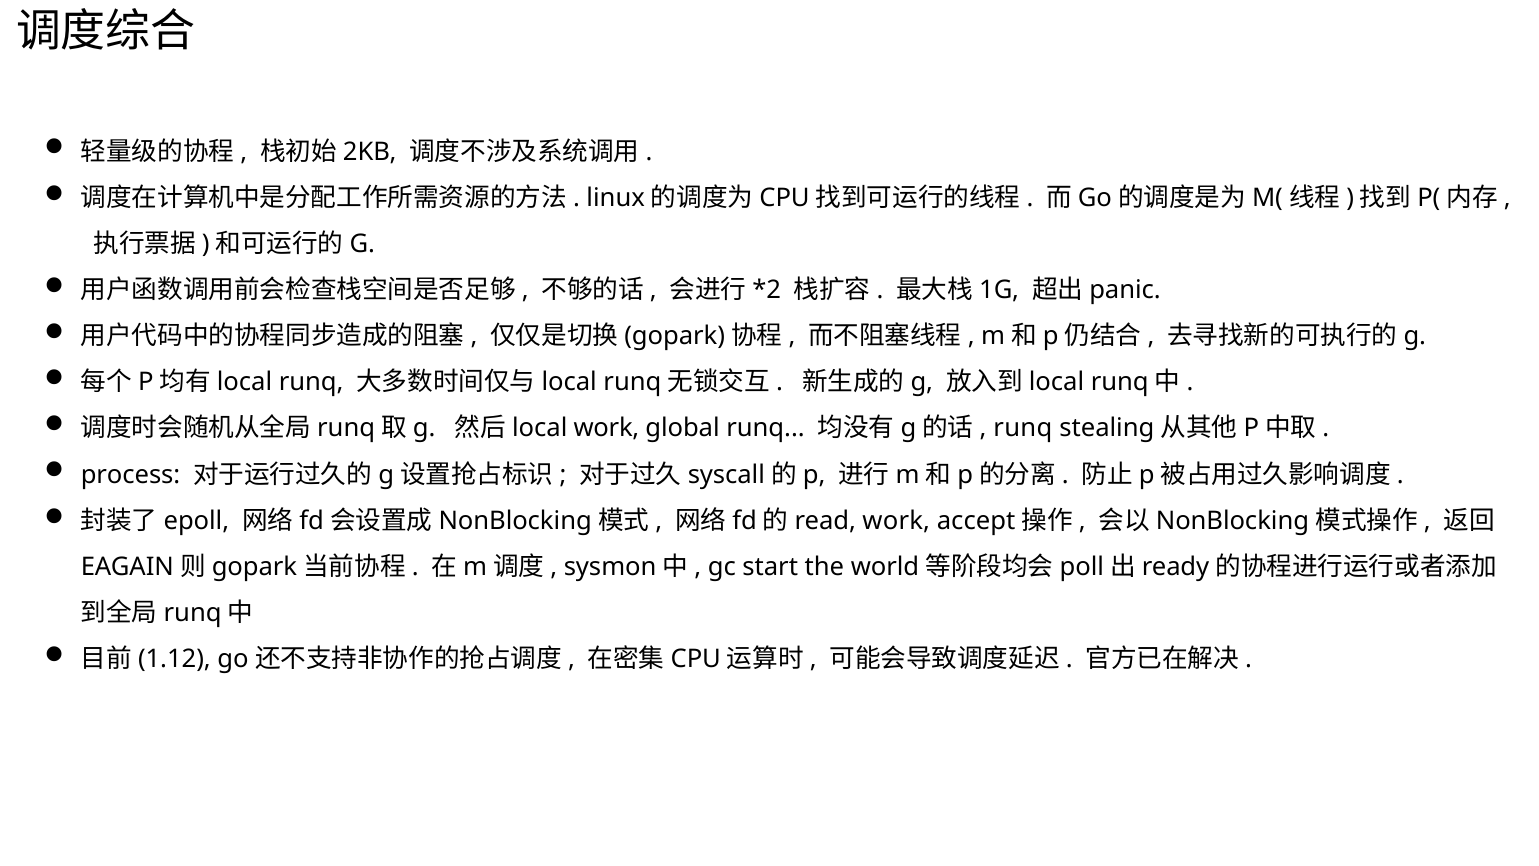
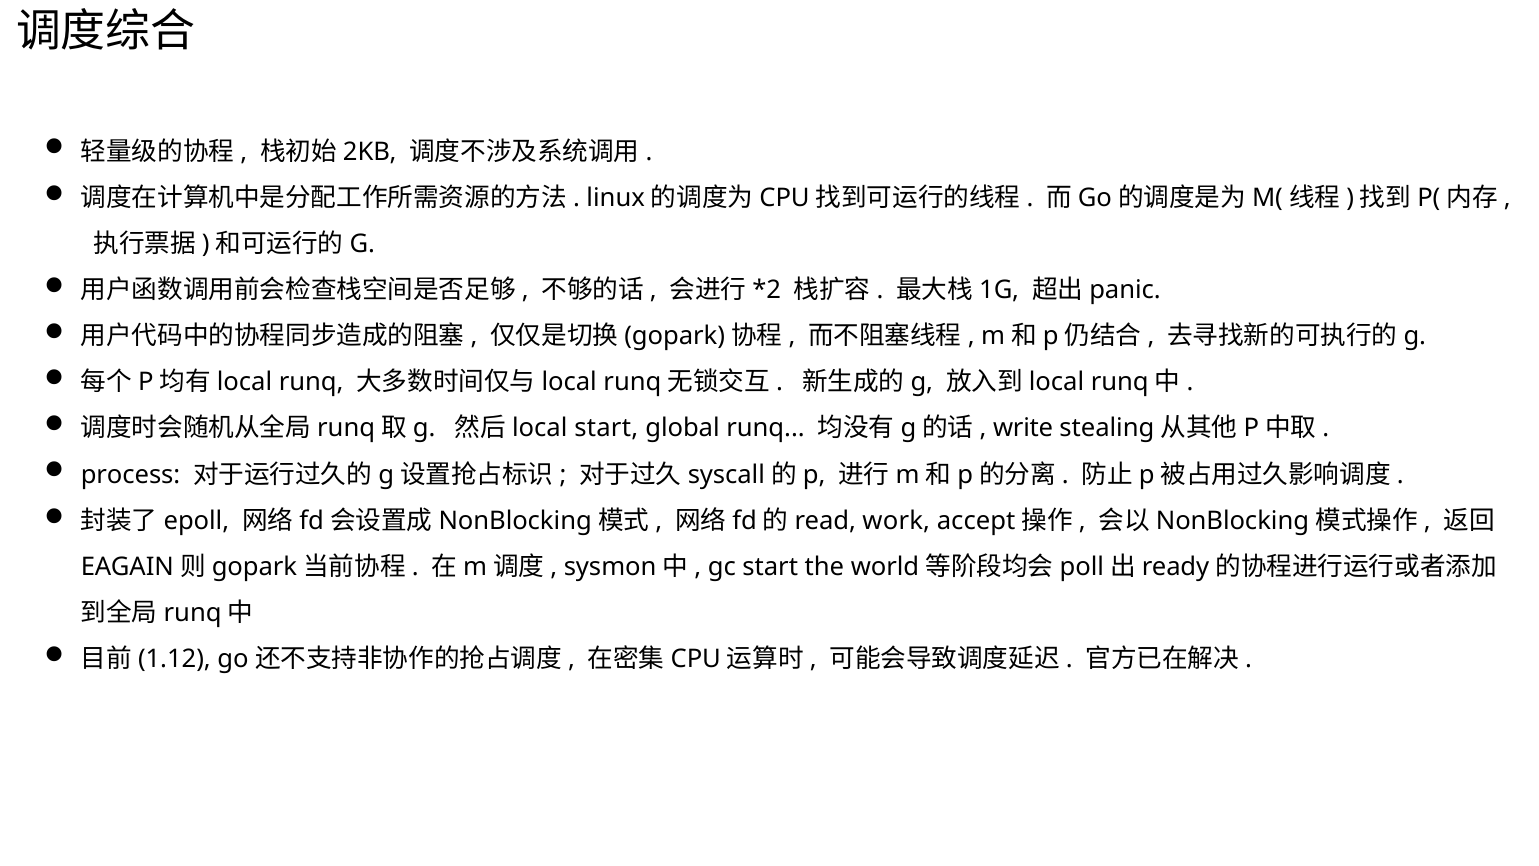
work at (606, 428): work -> start
runq at (1023, 428): runq -> write
